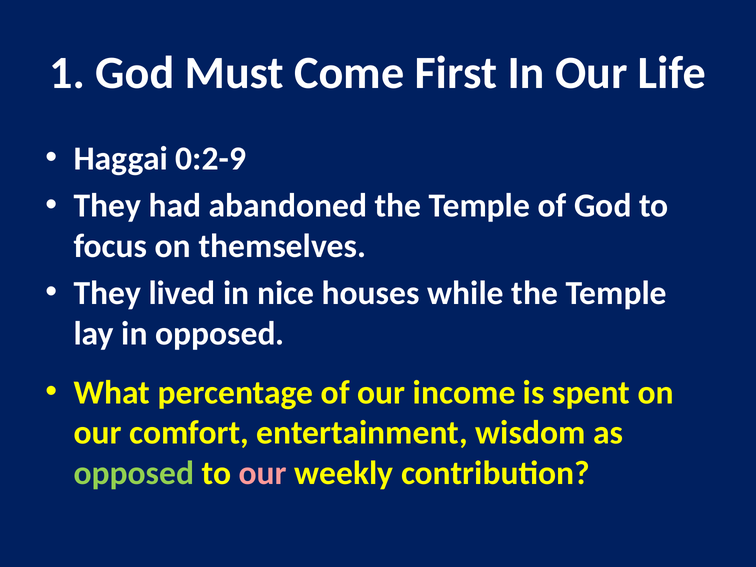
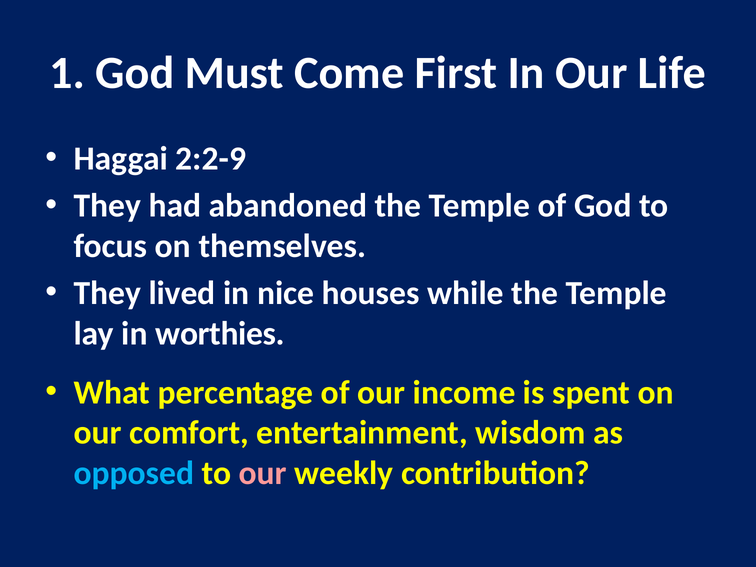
0:2-9: 0:2-9 -> 2:2-9
in opposed: opposed -> worthies
opposed at (134, 473) colour: light green -> light blue
